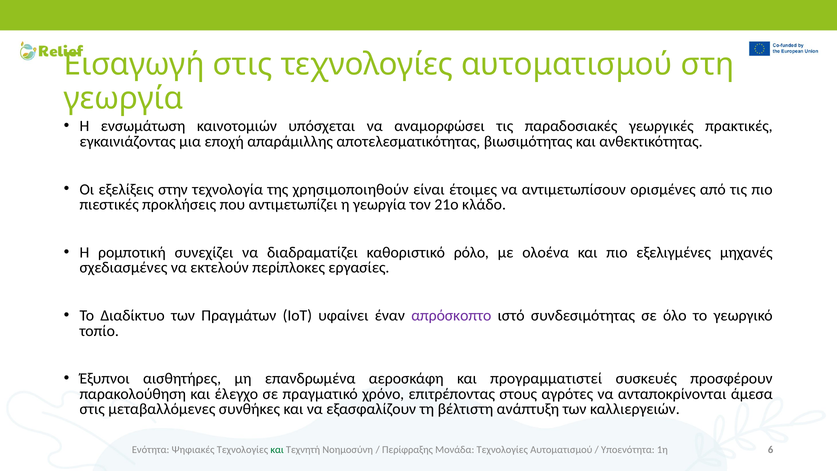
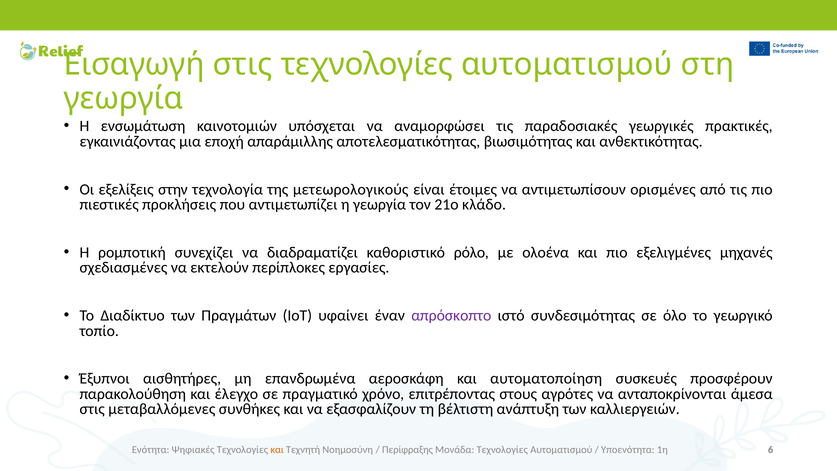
χρησιμοποιηθούν: χρησιμοποιηθούν -> μετεωρολογικούς
προγραμματιστεί: προγραμματιστεί -> αυτοματοποίηση
και at (277, 450) colour: green -> orange
